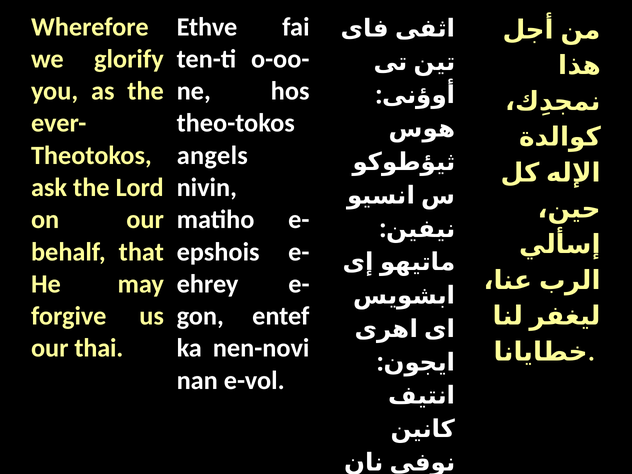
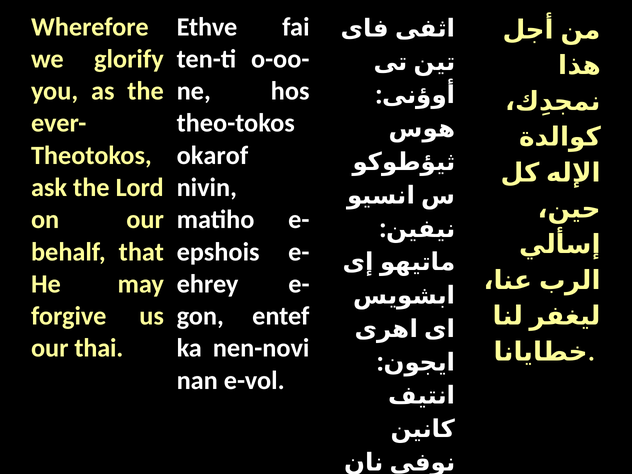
angels: angels -> okarof
